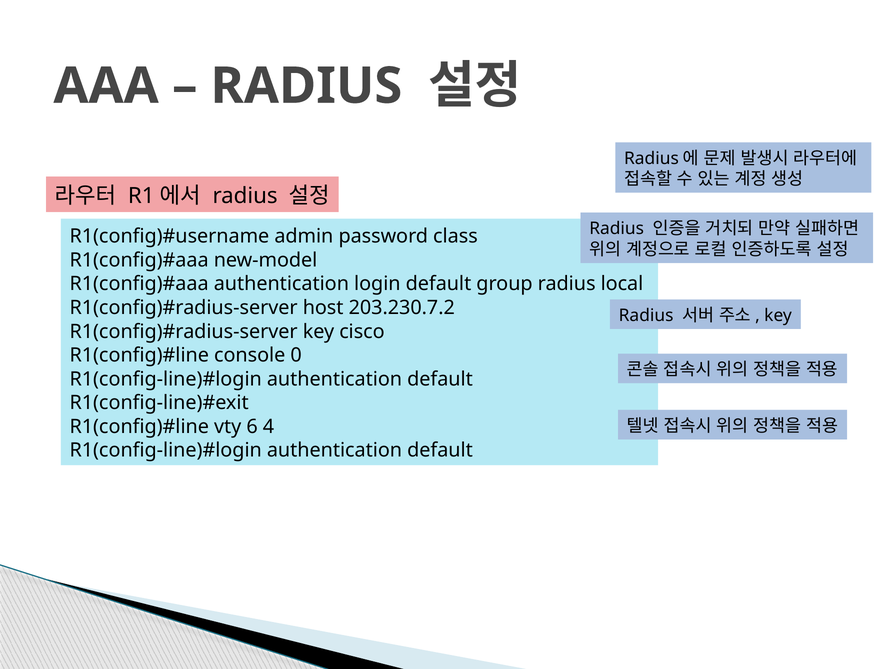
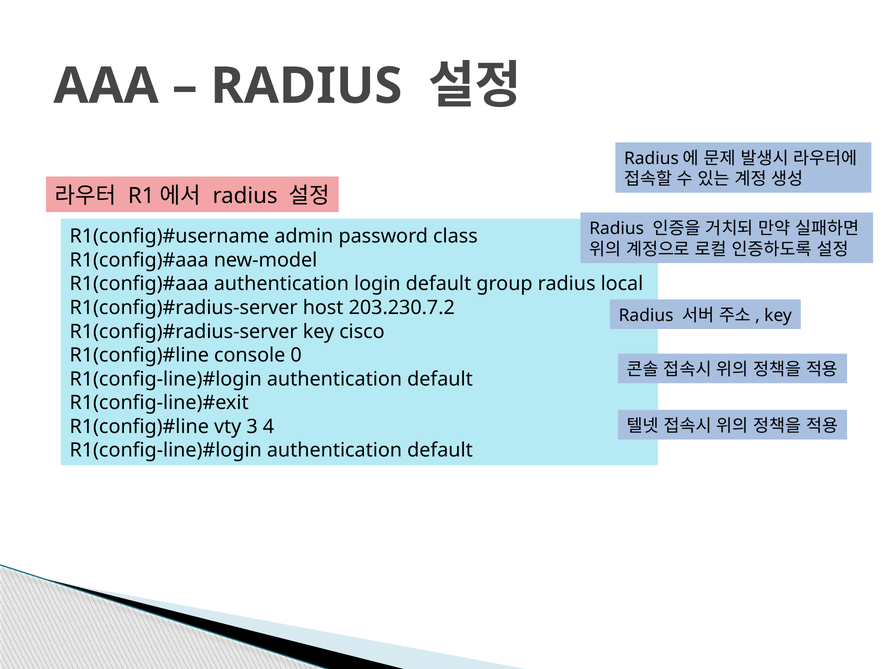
6: 6 -> 3
